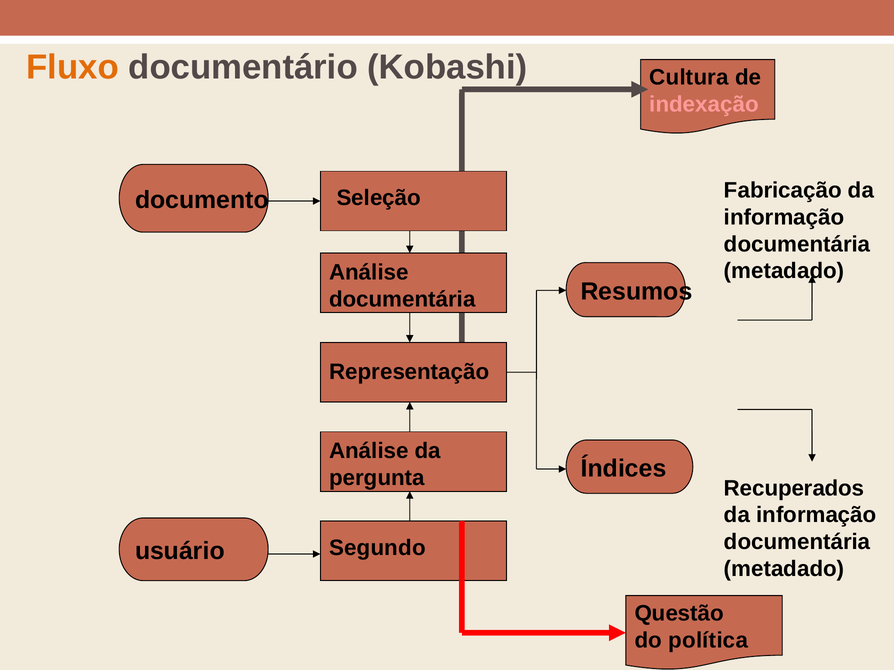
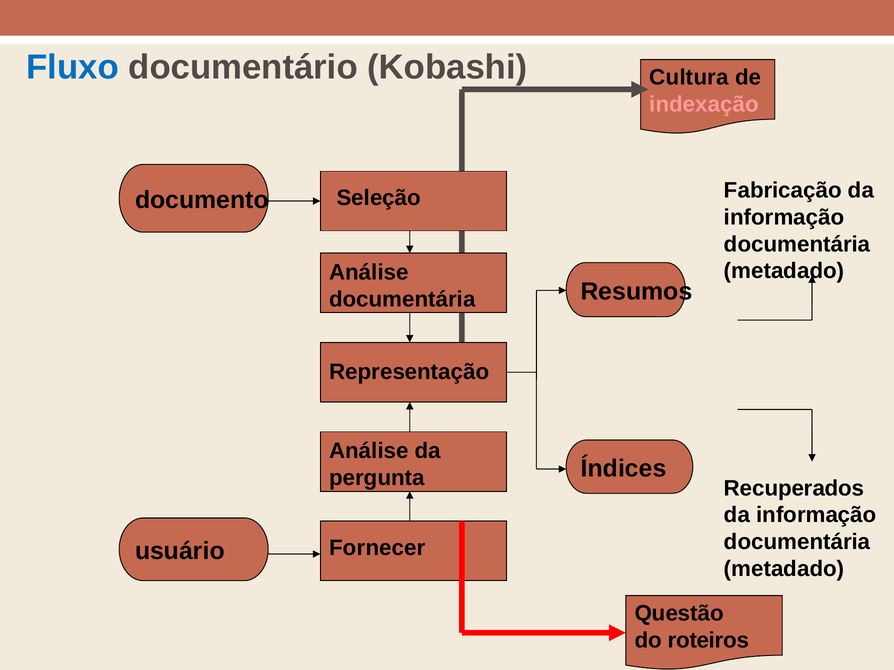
Fluxo colour: orange -> blue
Segundo: Segundo -> Fornecer
política: política -> roteiros
